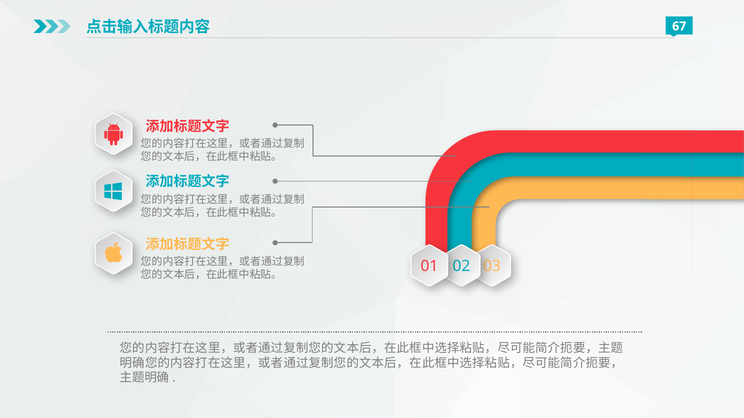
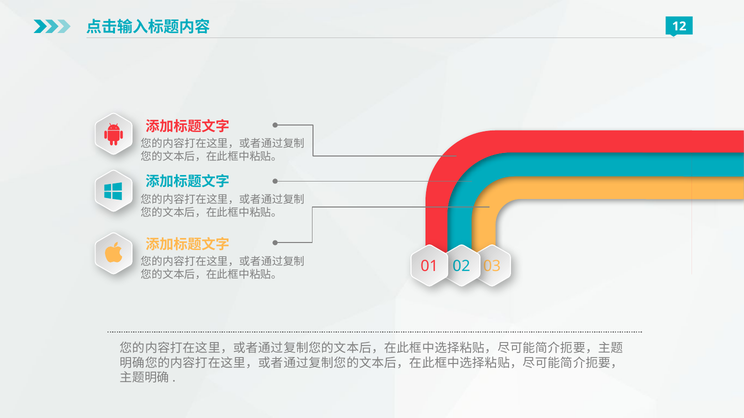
67: 67 -> 12
